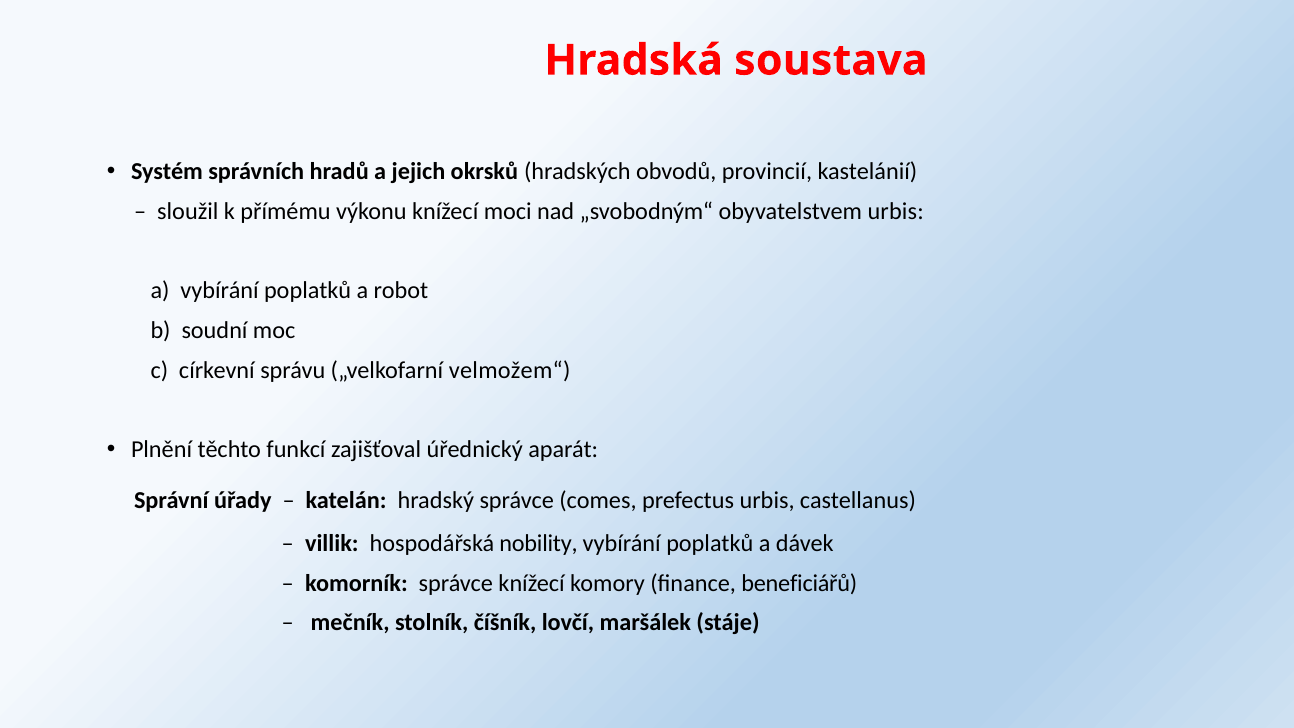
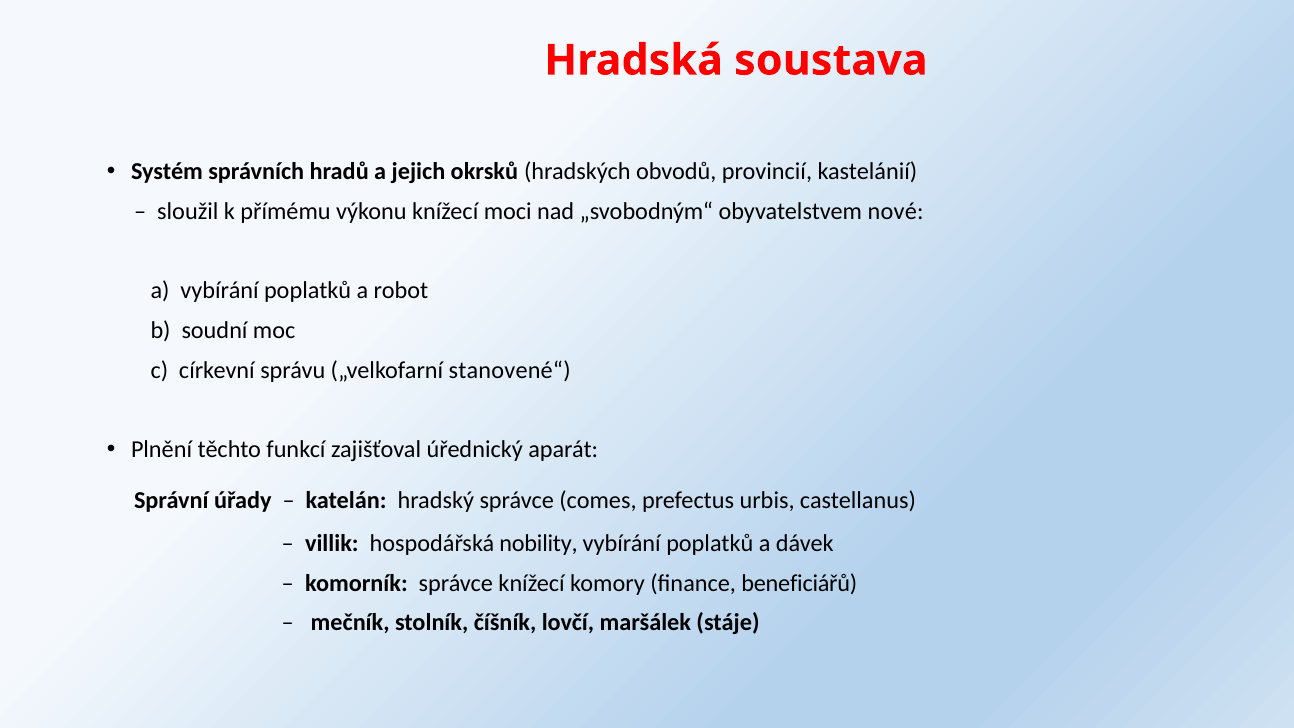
obyvatelstvem urbis: urbis -> nové
velmožem“: velmožem“ -> stanovené“
